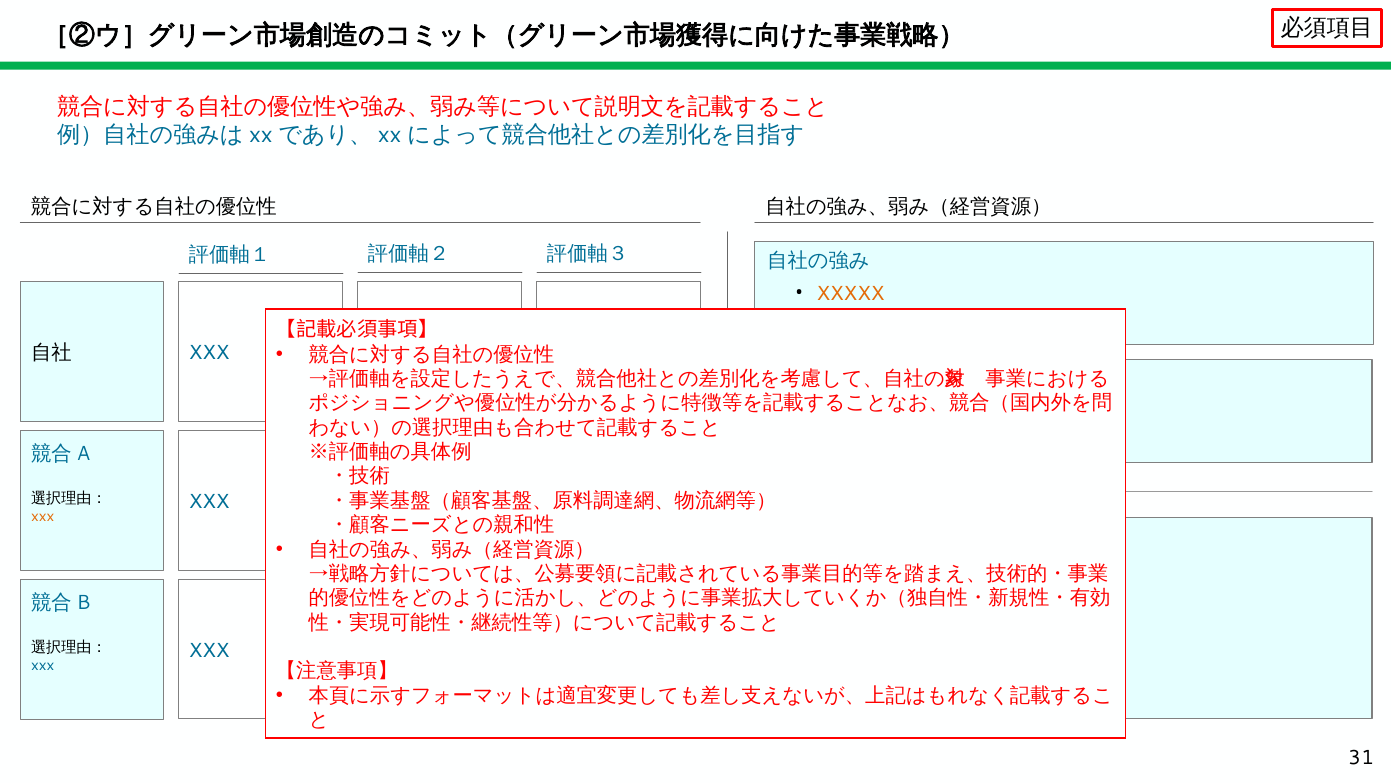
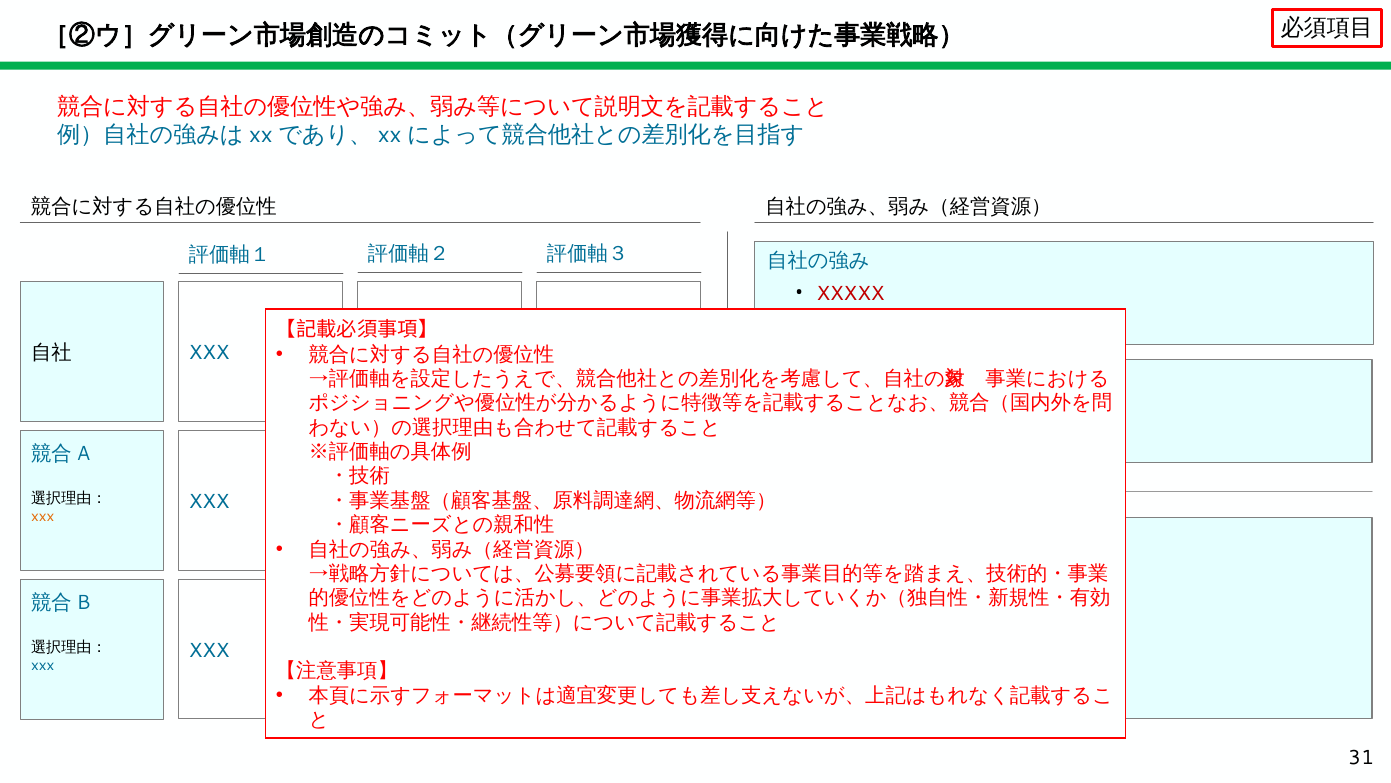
XXXXX at (850, 293) colour: orange -> red
